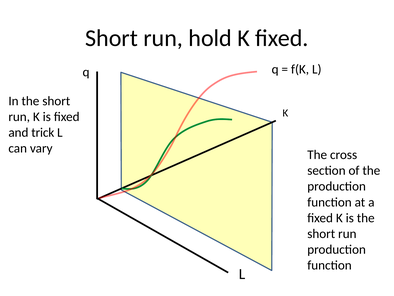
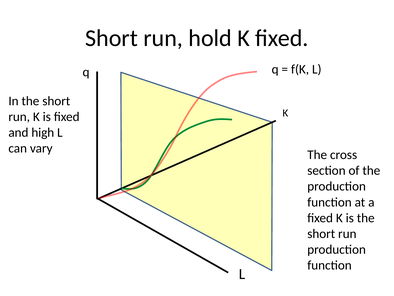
trick: trick -> high
